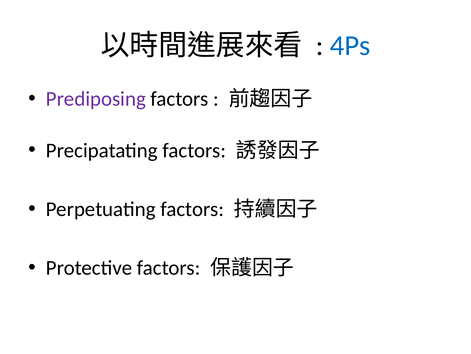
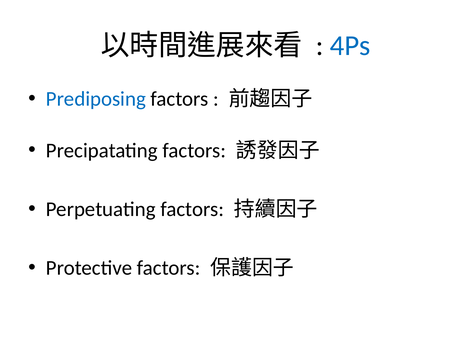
Prediposing colour: purple -> blue
